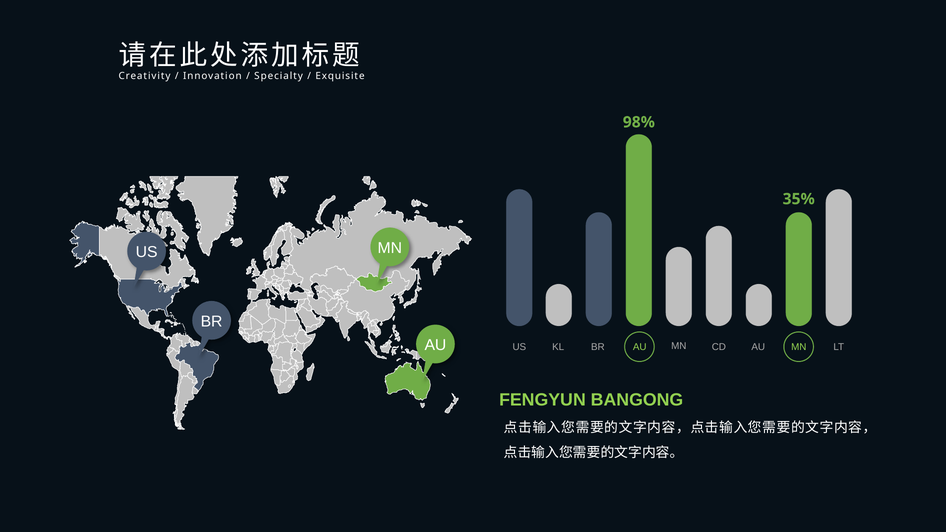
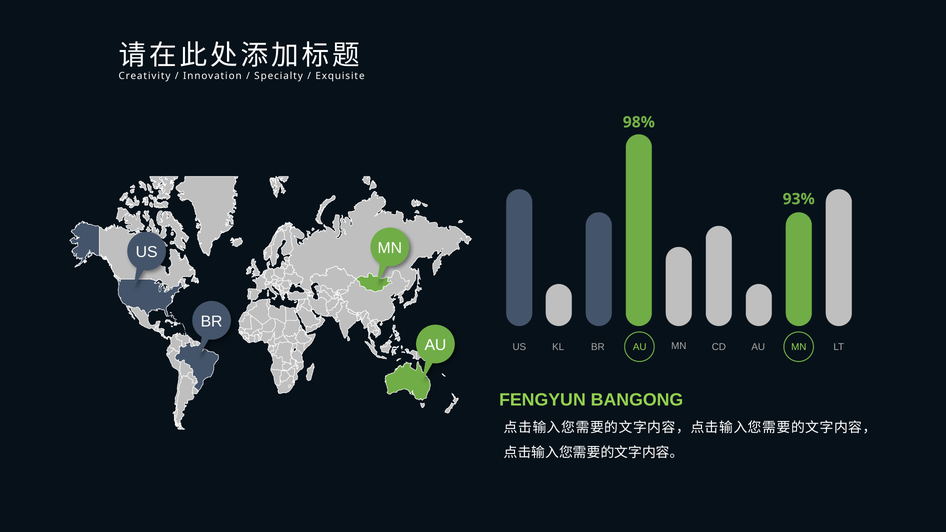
35%: 35% -> 93%
